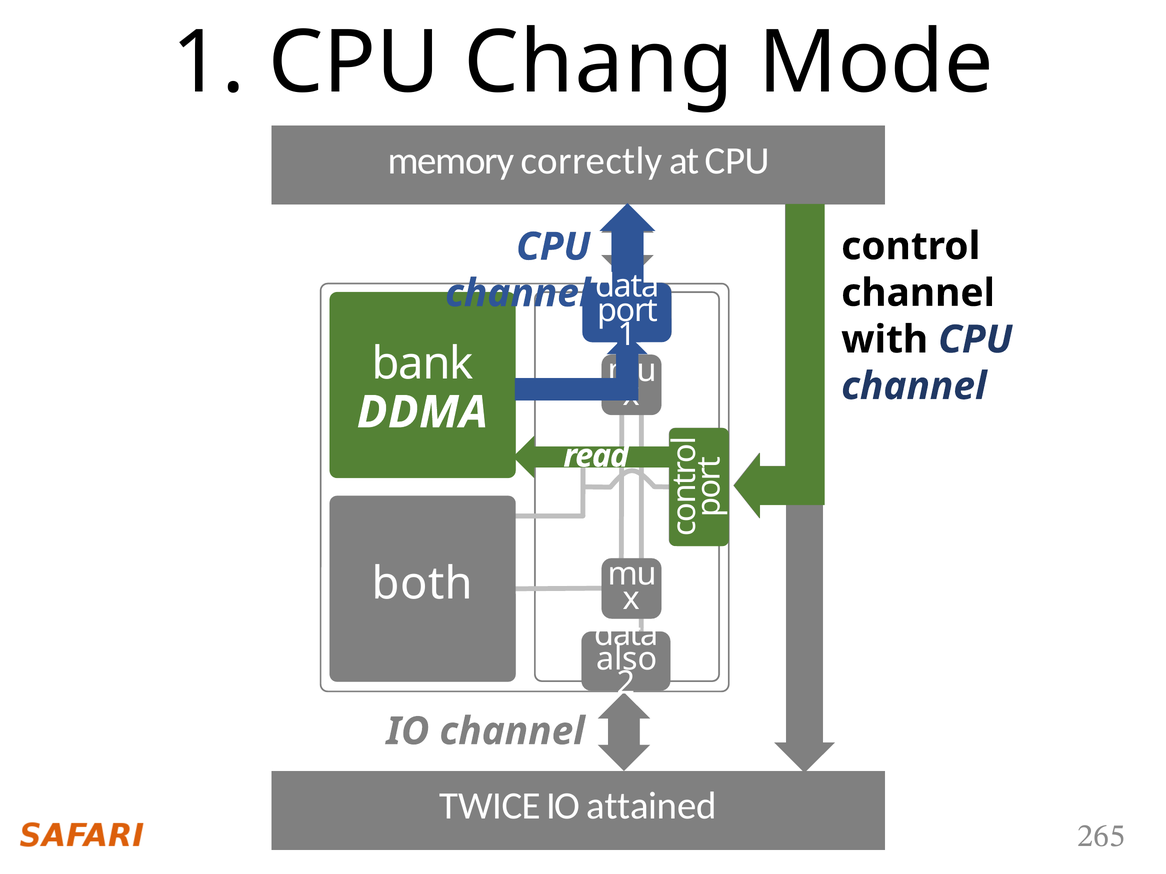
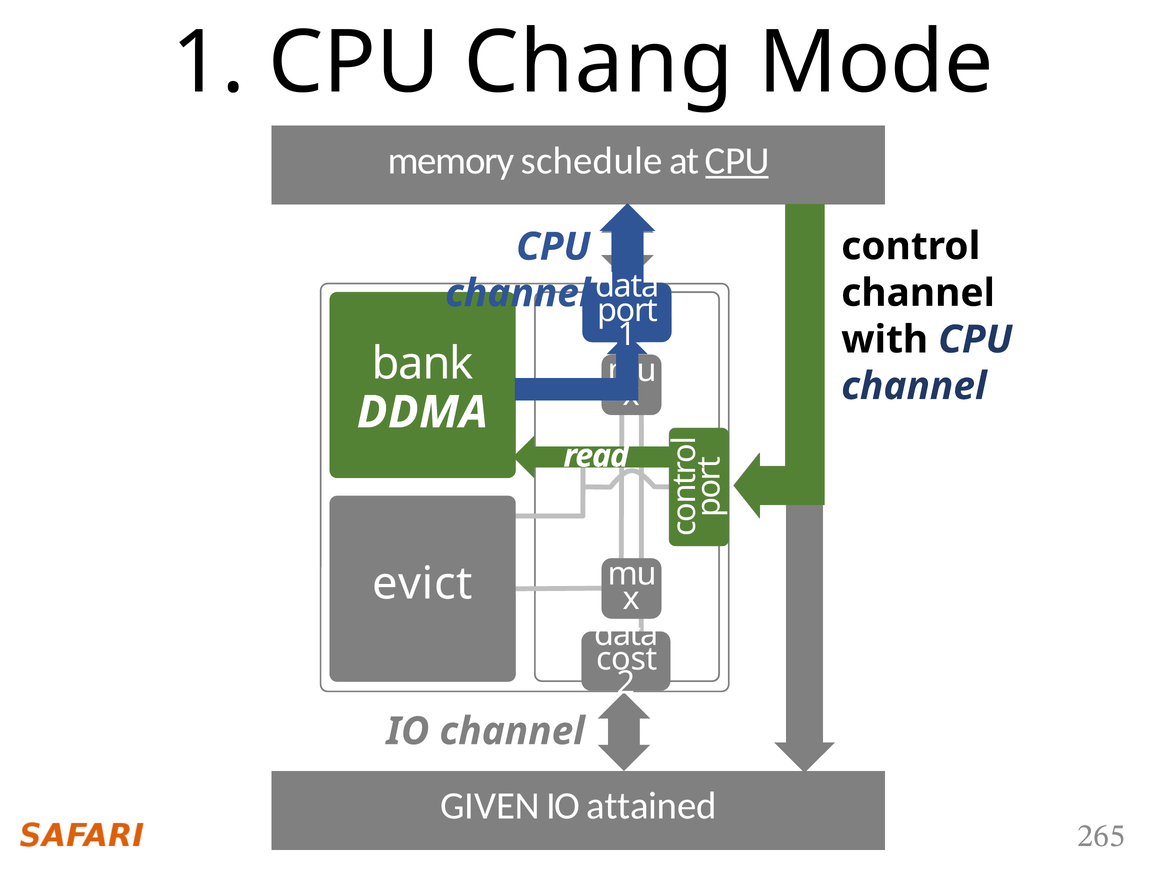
correctly: correctly -> schedule
CPU at (737, 161) underline: none -> present
both: both -> evict
also: also -> cost
TWICE: TWICE -> GIVEN
